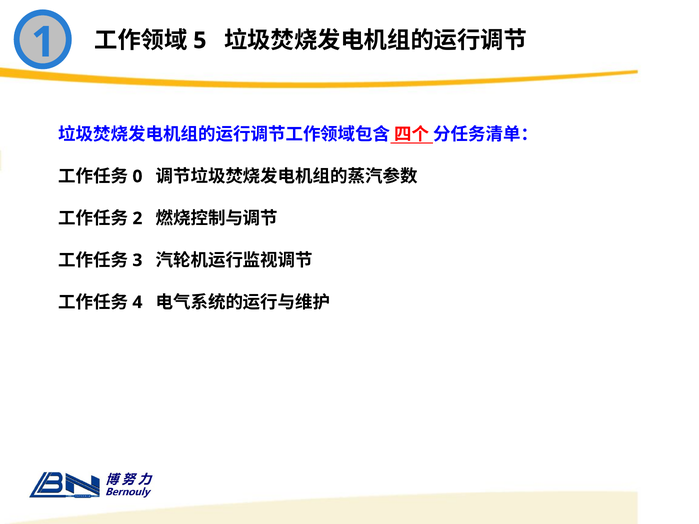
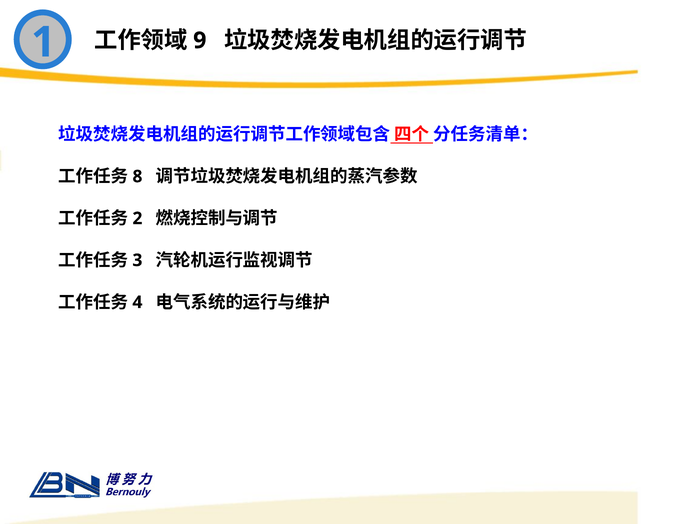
5: 5 -> 9
0: 0 -> 8
